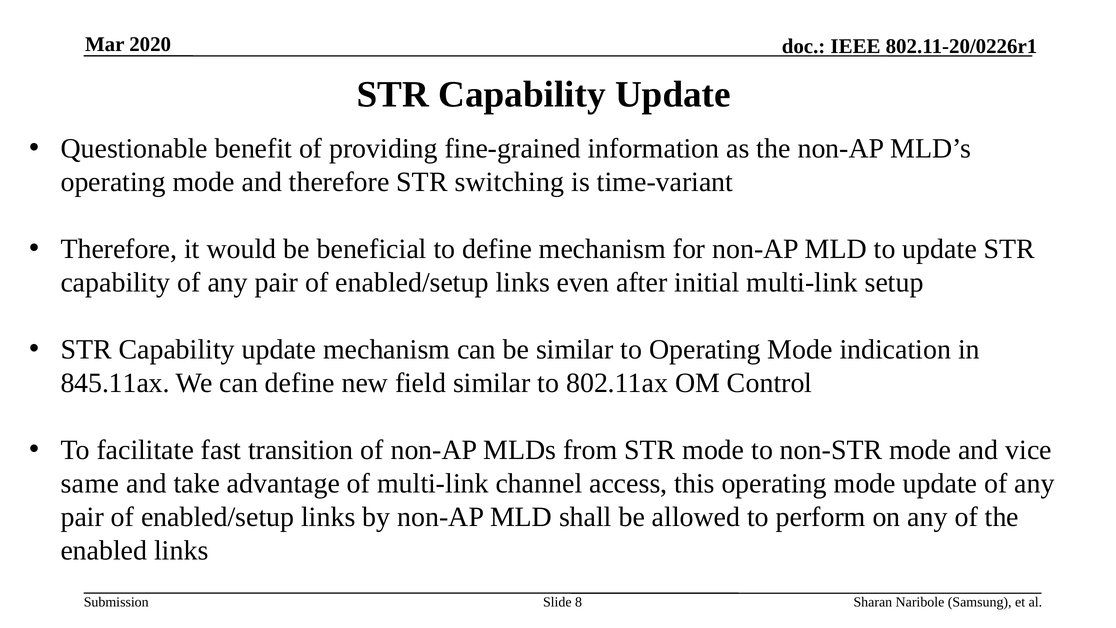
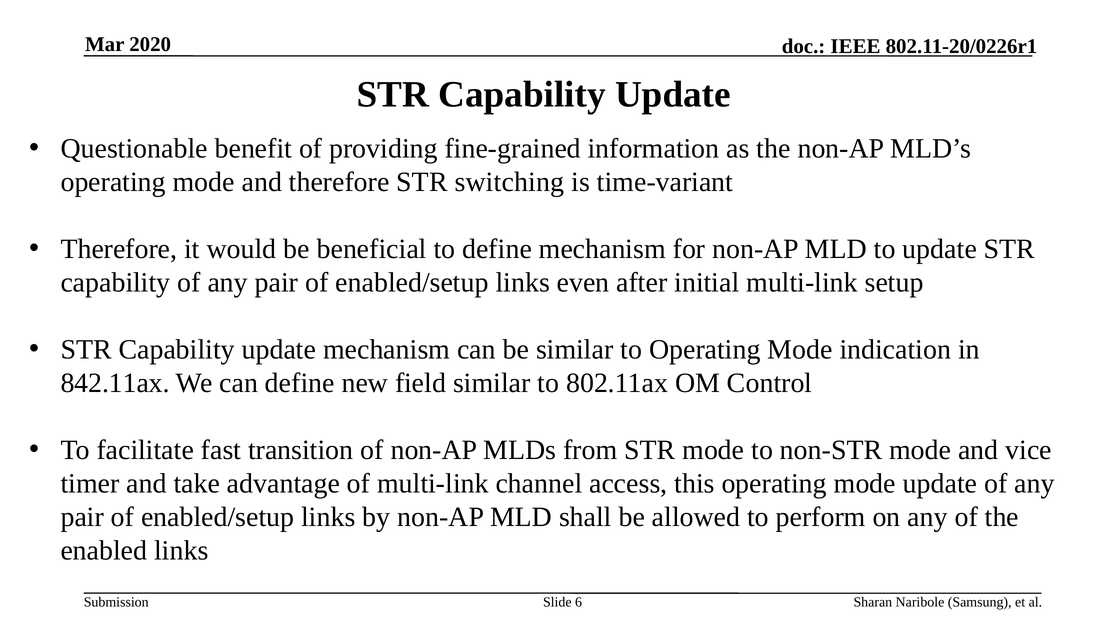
845.11ax: 845.11ax -> 842.11ax
same: same -> timer
8: 8 -> 6
